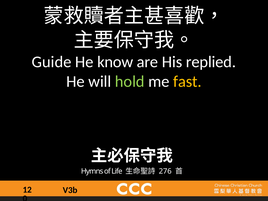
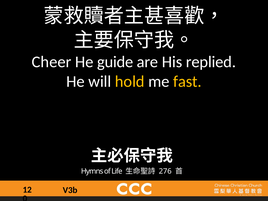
Guide: Guide -> Cheer
know: know -> guide
hold colour: light green -> yellow
